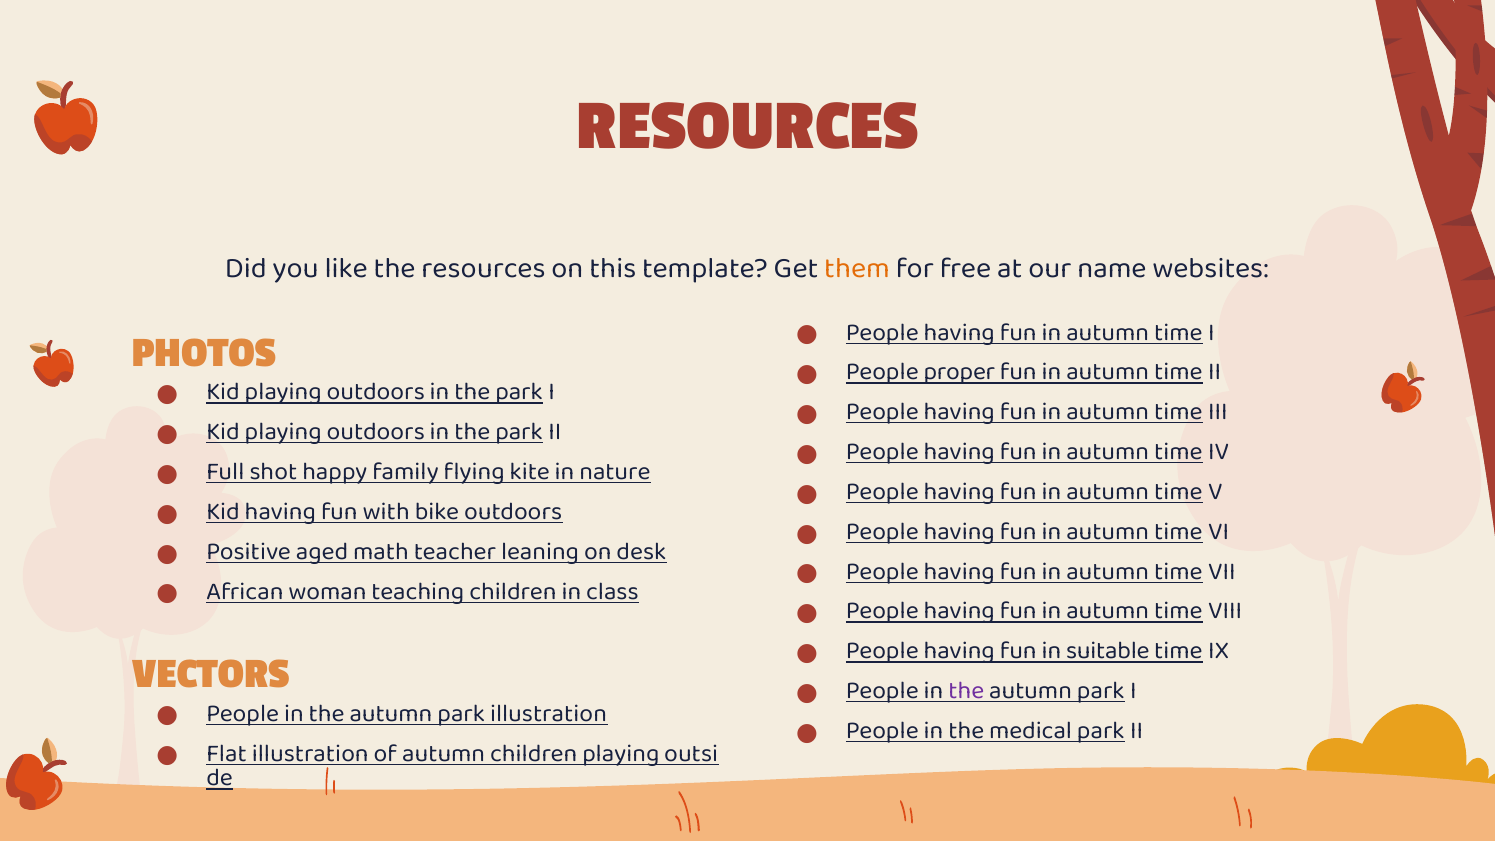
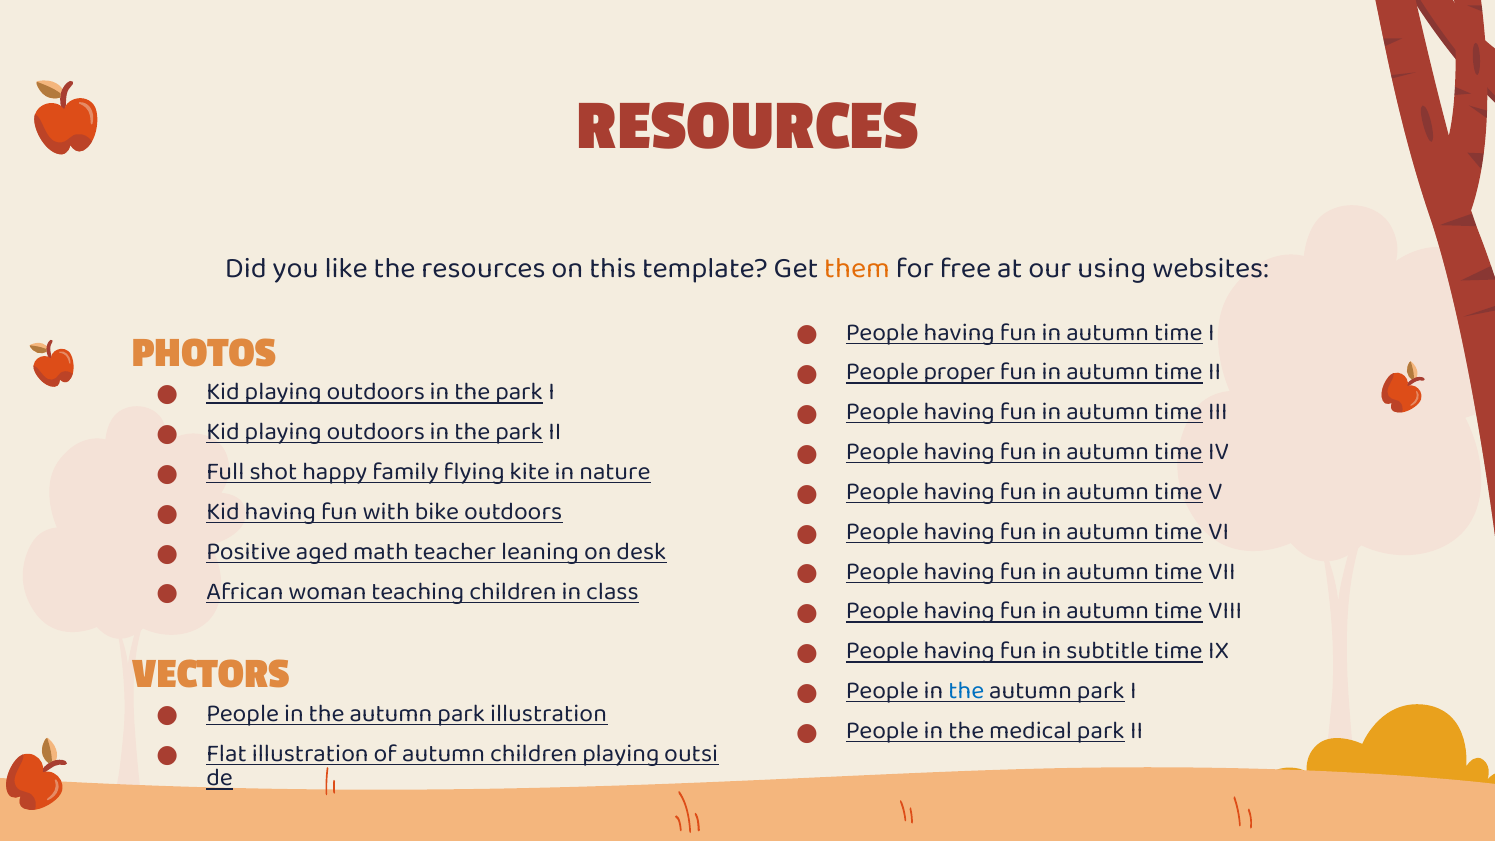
name: name -> using
suitable: suitable -> subtitle
the at (966, 690) colour: purple -> blue
